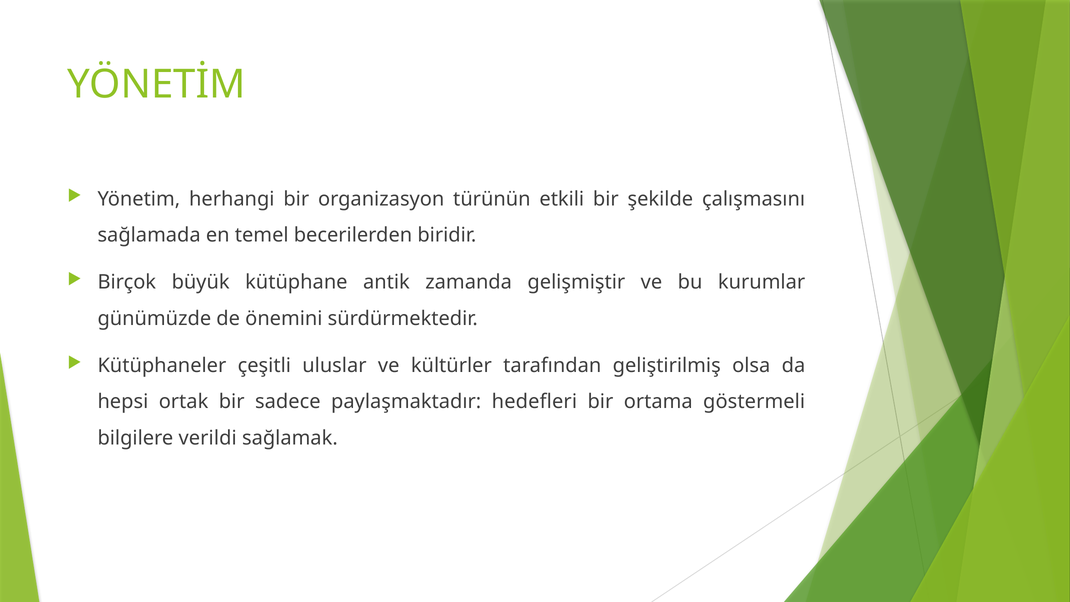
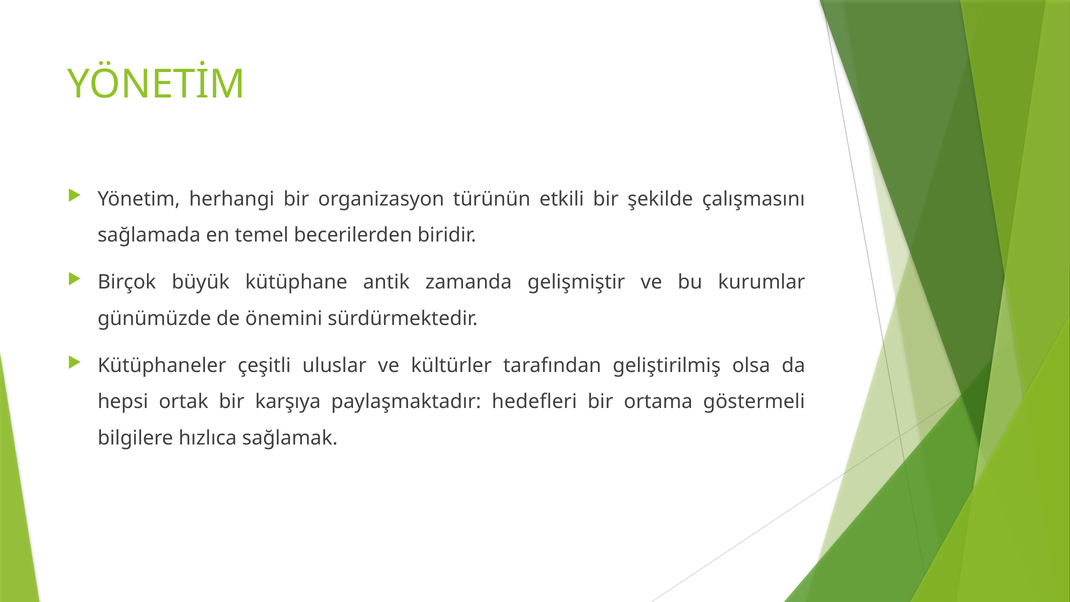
sadece: sadece -> karşıya
verildi: verildi -> hızlıca
